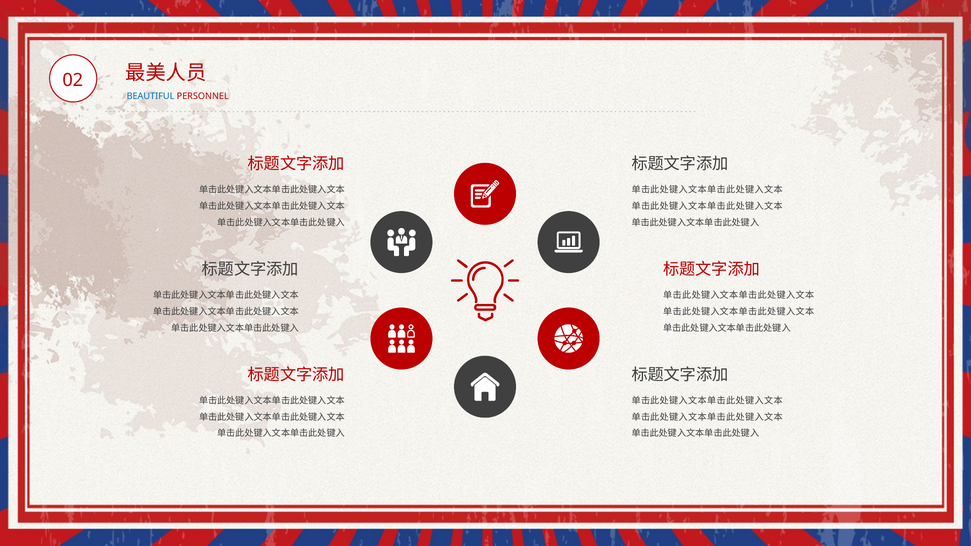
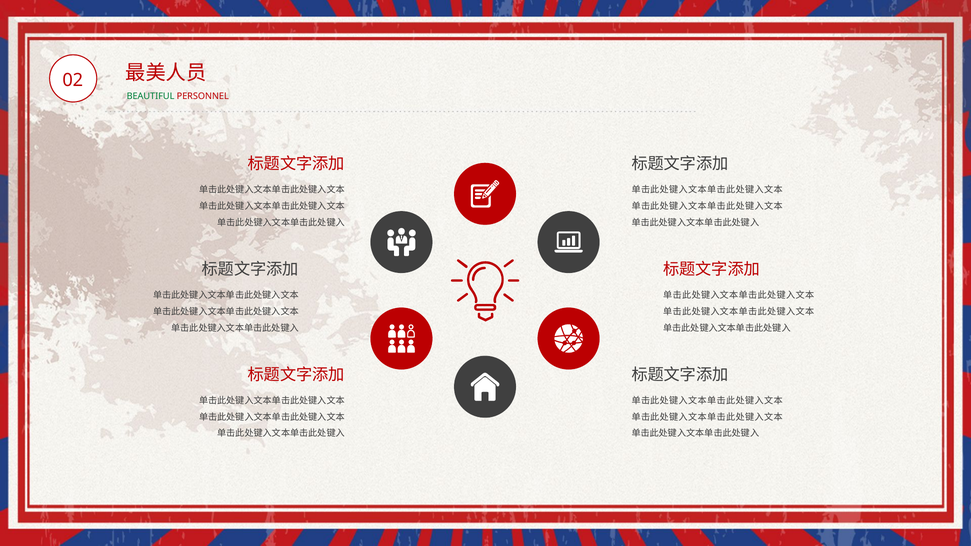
BEAUTIFUL colour: blue -> green
